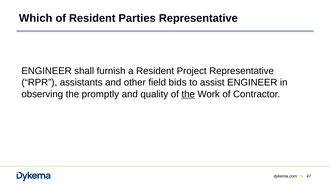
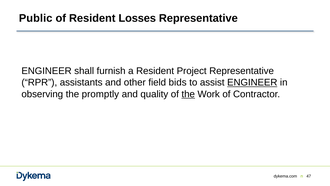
Which: Which -> Public
Parties: Parties -> Losses
ENGINEER at (252, 82) underline: none -> present
